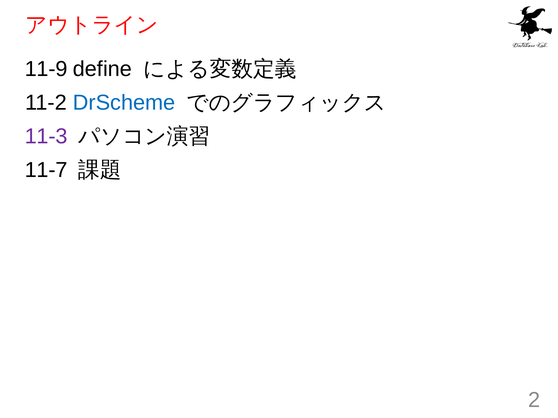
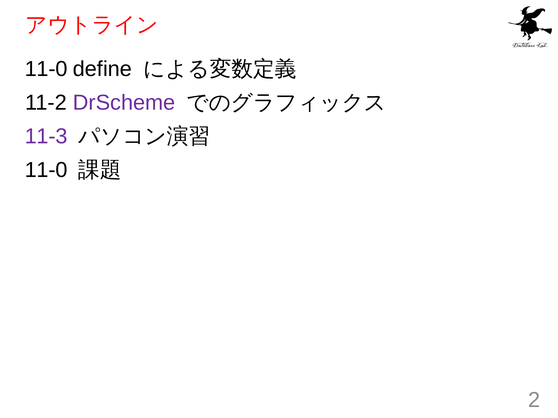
11-9 at (46, 69): 11-9 -> 11-0
DrScheme colour: blue -> purple
11-7 at (46, 170): 11-7 -> 11-0
